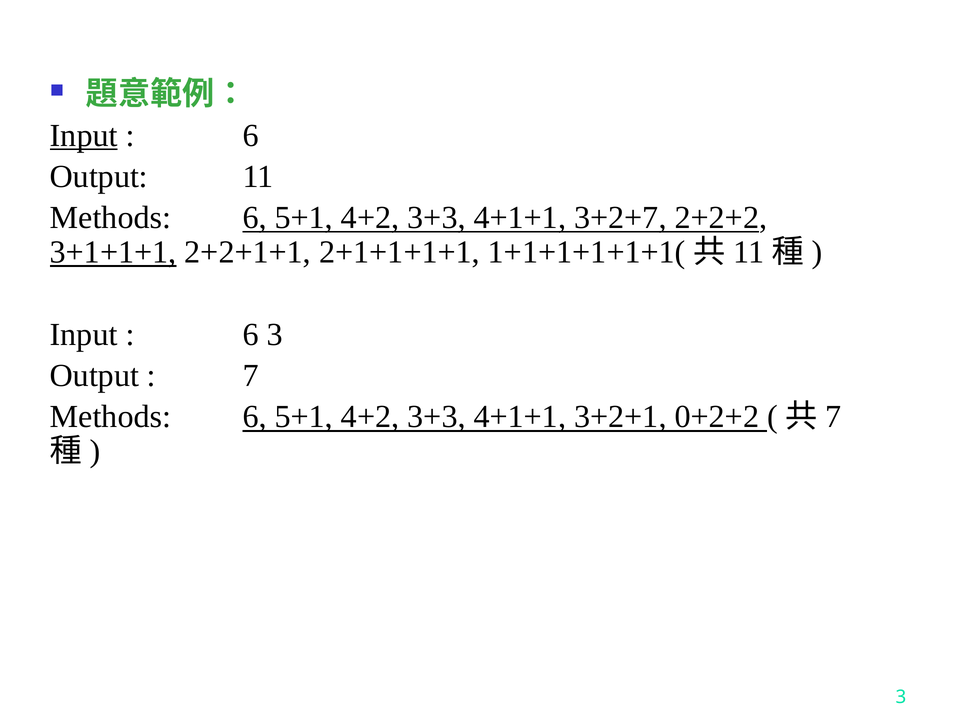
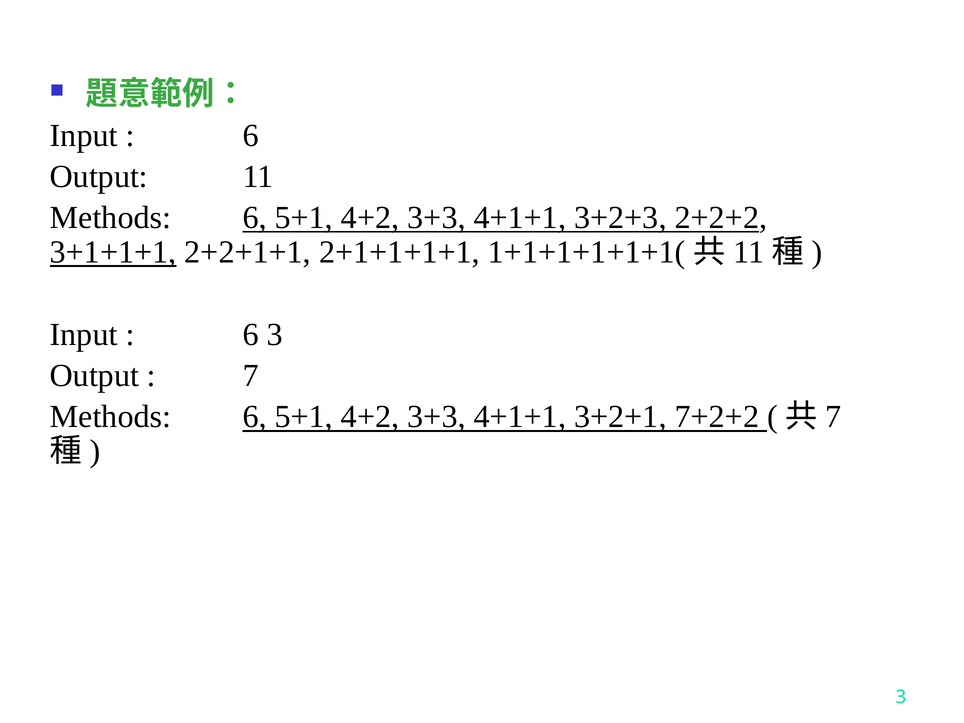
Input at (84, 135) underline: present -> none
3+2+7: 3+2+7 -> 3+2+3
0+2+2: 0+2+2 -> 7+2+2
